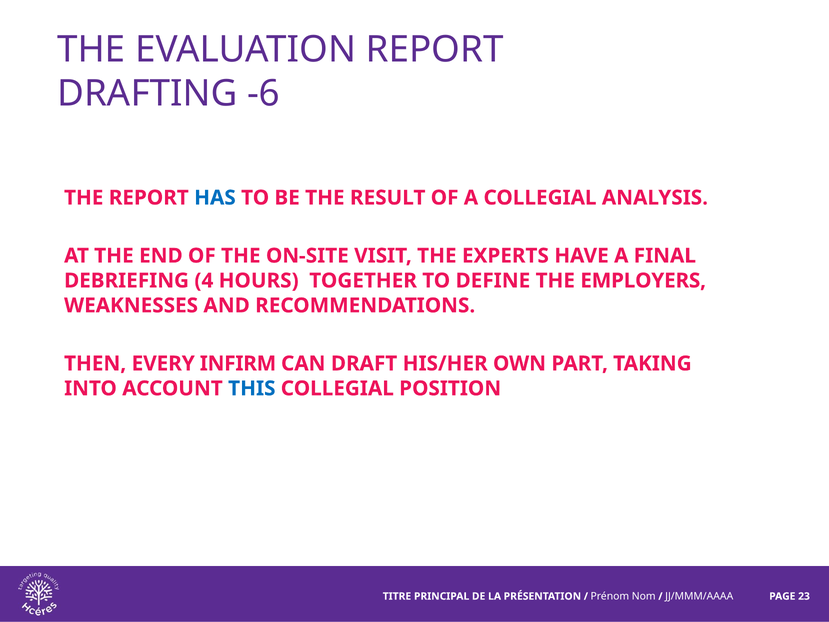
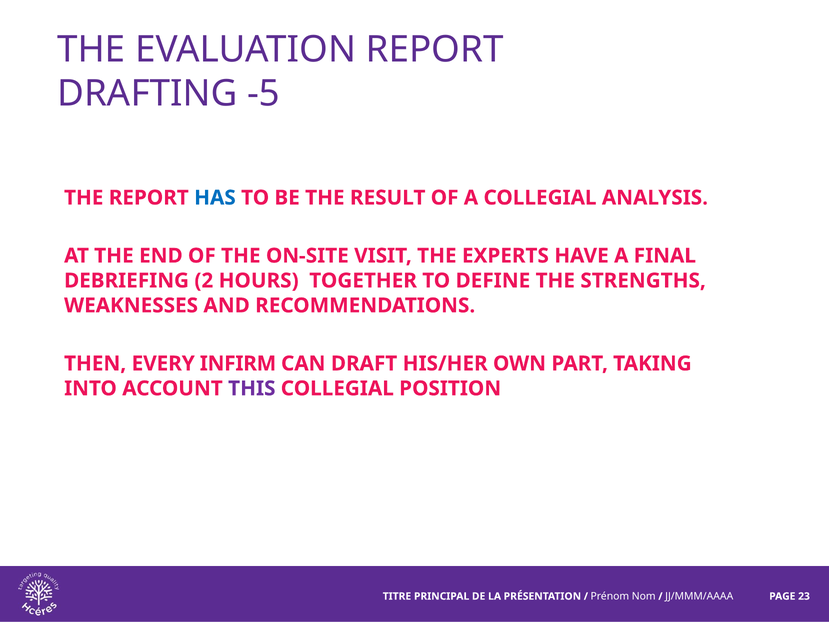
-6: -6 -> -5
4: 4 -> 2
EMPLOYERS: EMPLOYERS -> STRENGTHS
THIS colour: blue -> purple
